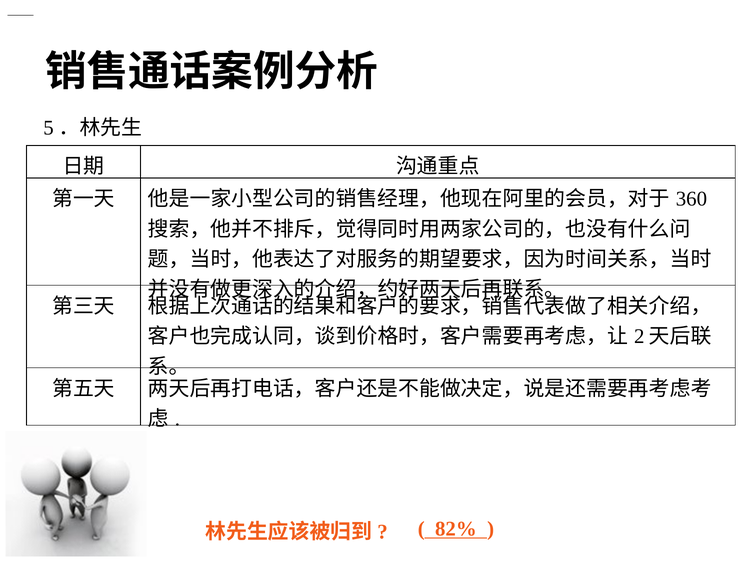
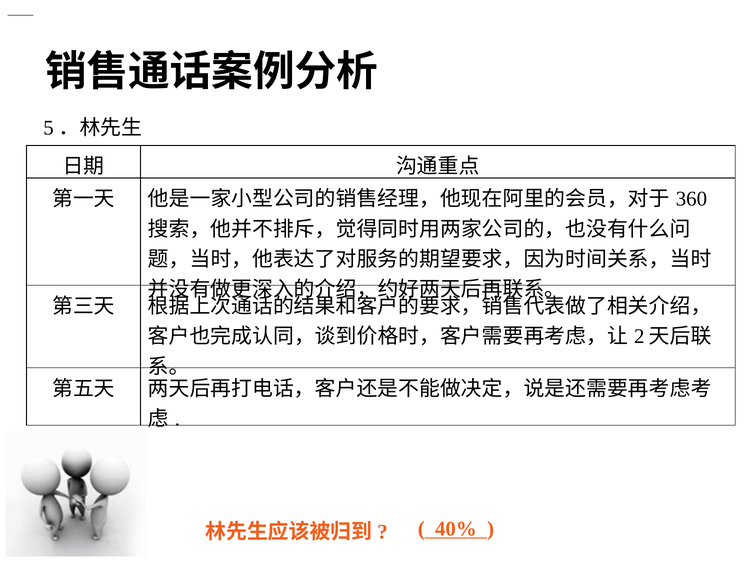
82%: 82% -> 40%
